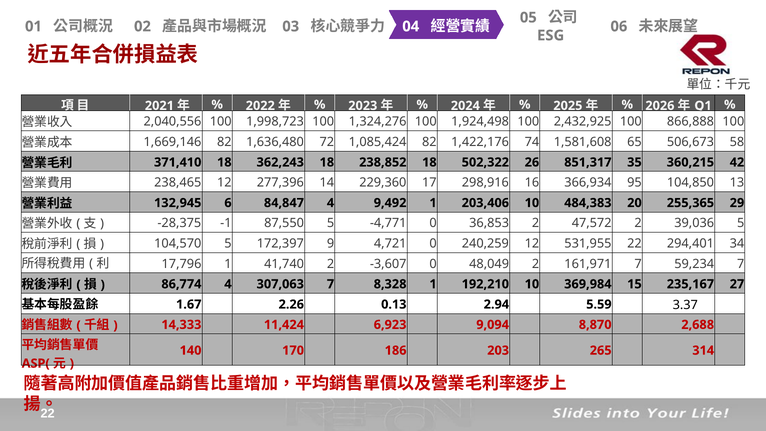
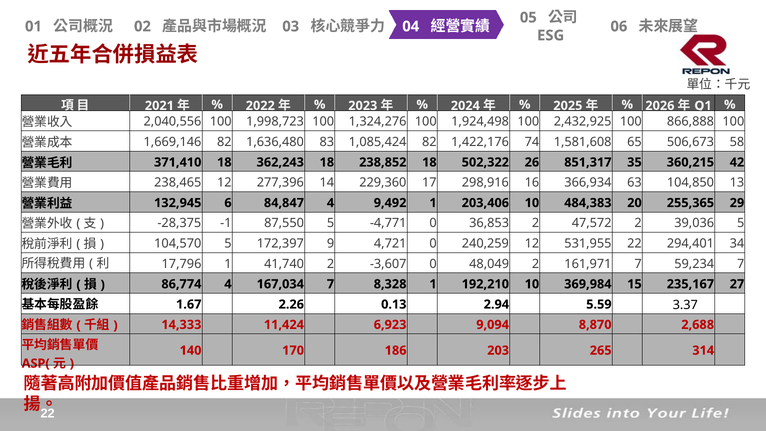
72: 72 -> 83
95: 95 -> 63
307,063: 307,063 -> 167,034
